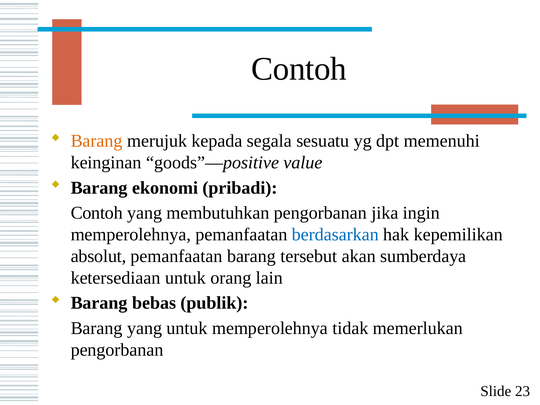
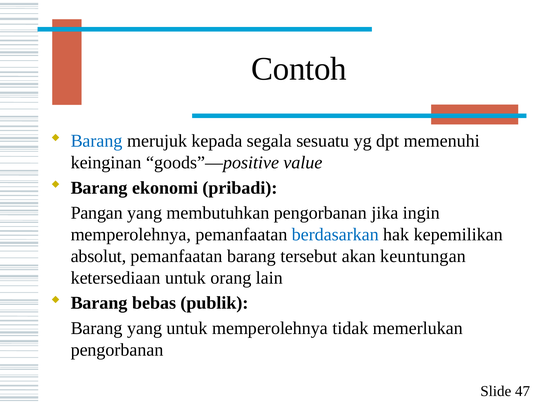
Barang at (97, 141) colour: orange -> blue
Contoh at (97, 213): Contoh -> Pangan
sumberdaya: sumberdaya -> keuntungan
23: 23 -> 47
